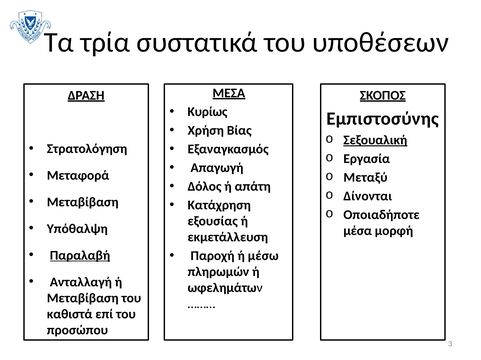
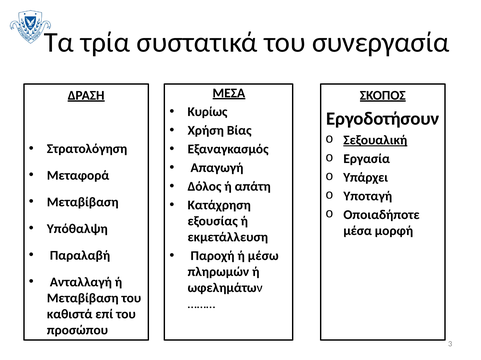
υποθέσεων: υποθέσεων -> συνεργασία
Εμπιστοσύνης: Εμπιστοσύνης -> Εργοδοτήσουν
Μεταξύ: Μεταξύ -> Υπάρχει
Δίνονται: Δίνονται -> Υποταγή
Παραλαβή underline: present -> none
